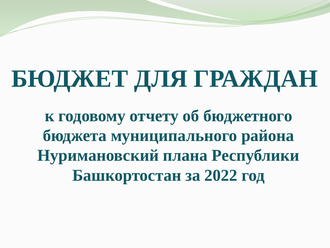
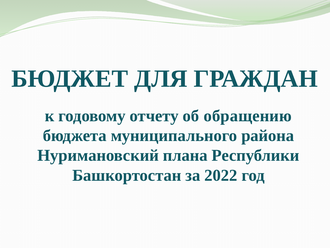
бюджетного: бюджетного -> обращению
